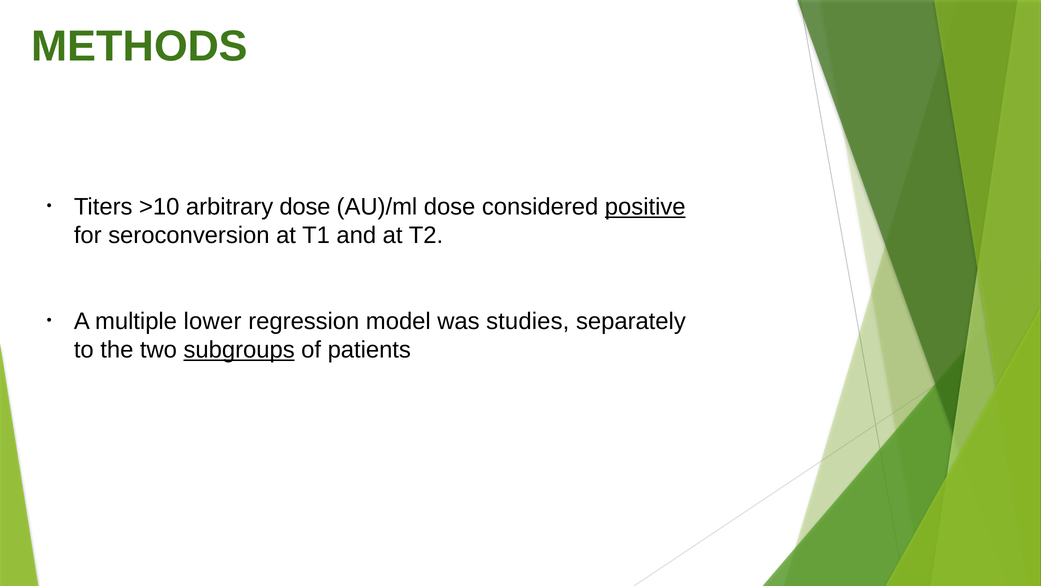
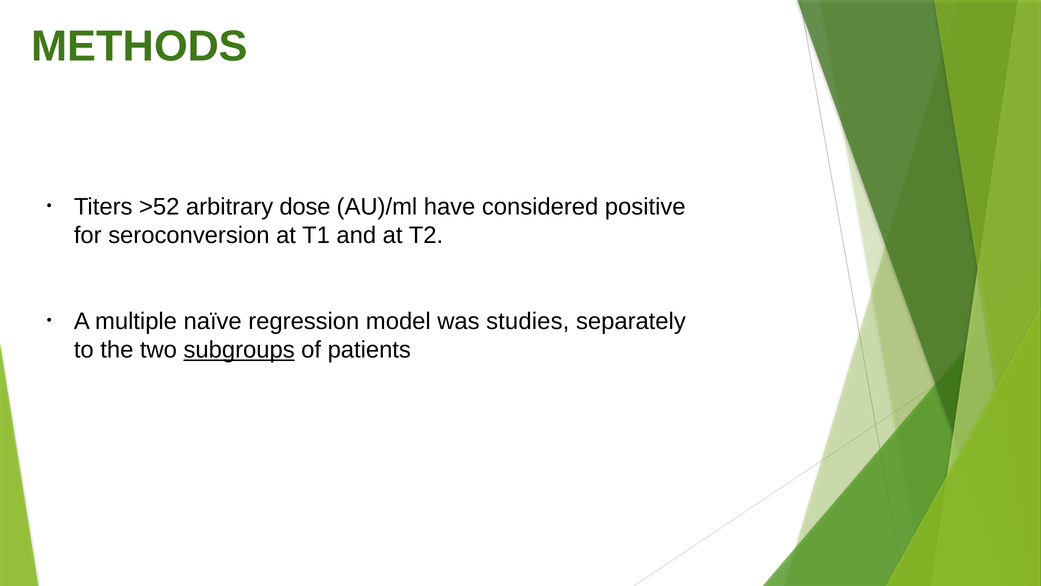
>10: >10 -> >52
AU)/ml dose: dose -> have
positive underline: present -> none
lower: lower -> naïve
